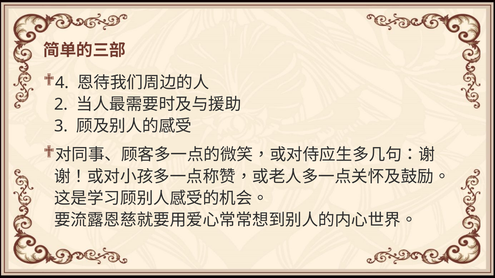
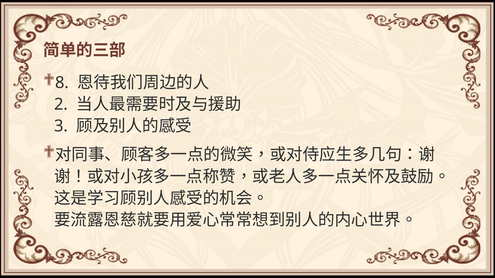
4: 4 -> 8
